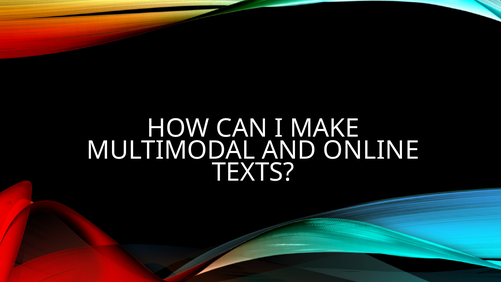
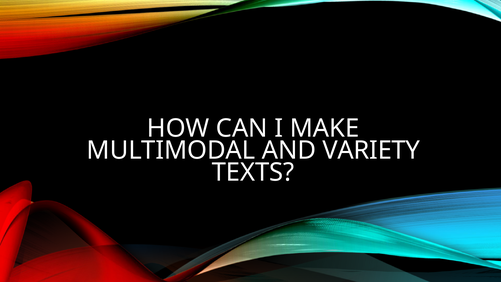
ONLINE: ONLINE -> VARIETY
